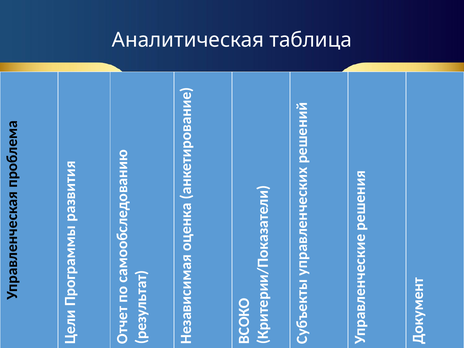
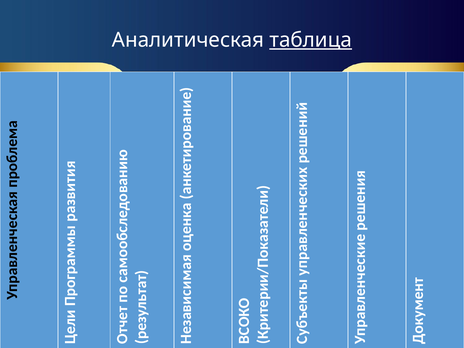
таблица underline: none -> present
